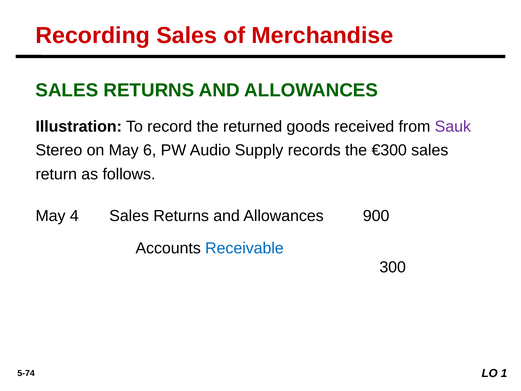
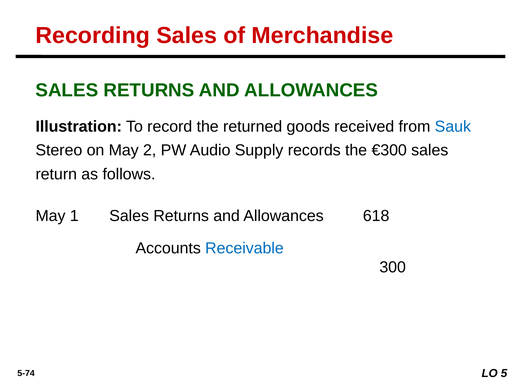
Sauk colour: purple -> blue
6: 6 -> 2
4: 4 -> 1
900: 900 -> 618
1: 1 -> 5
